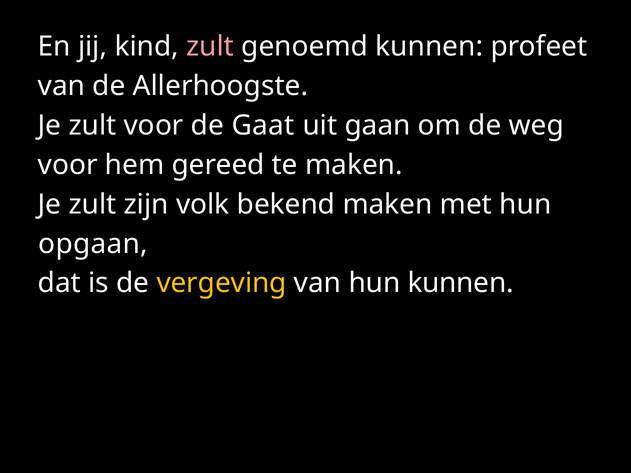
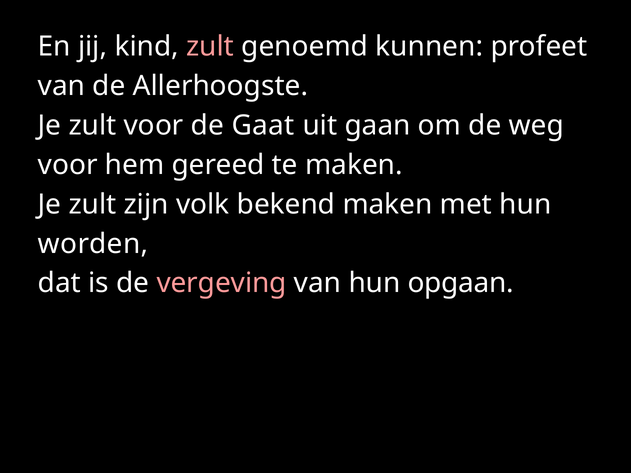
opgaan: opgaan -> worden
vergeving colour: yellow -> pink
hun kunnen: kunnen -> opgaan
